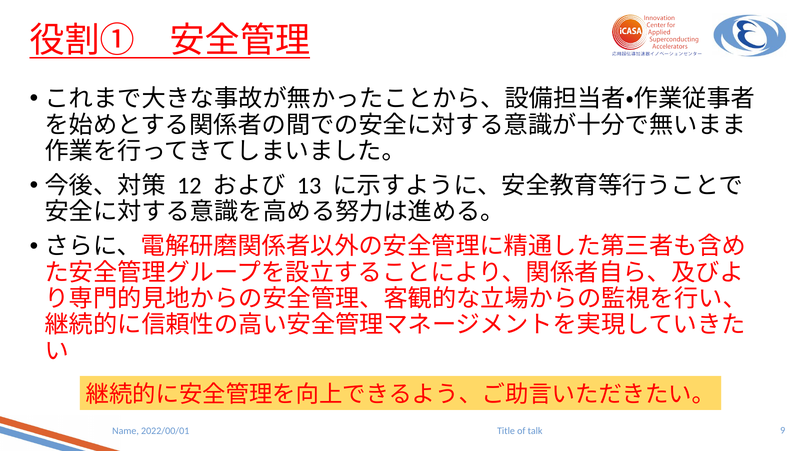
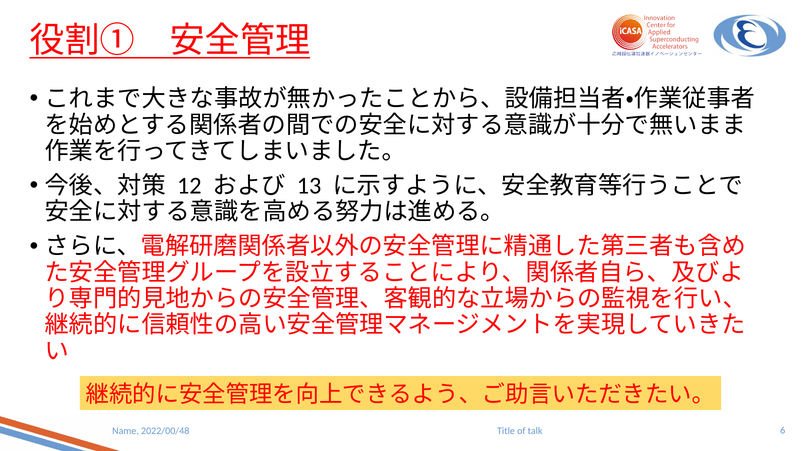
2022/00/01: 2022/00/01 -> 2022/00/48
9: 9 -> 6
